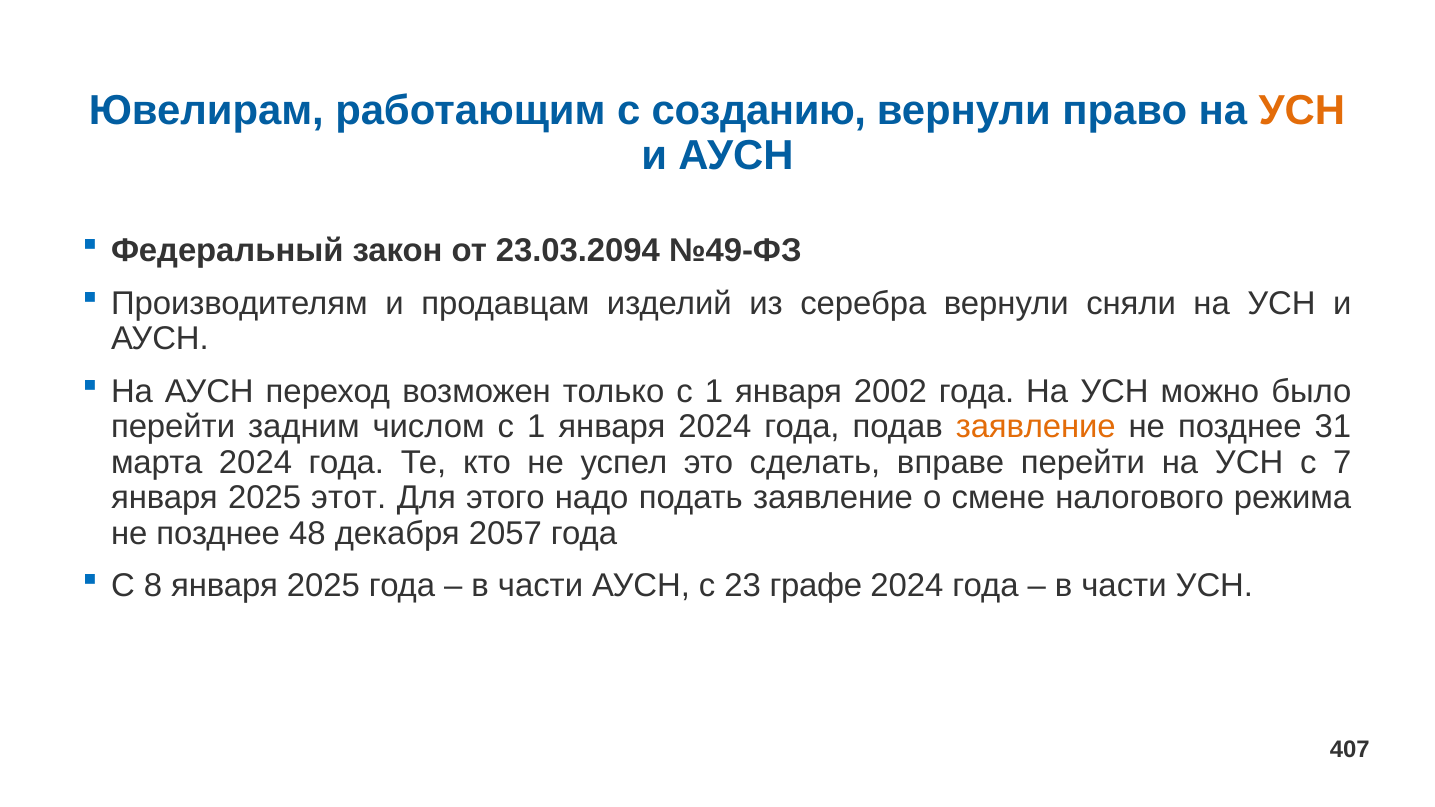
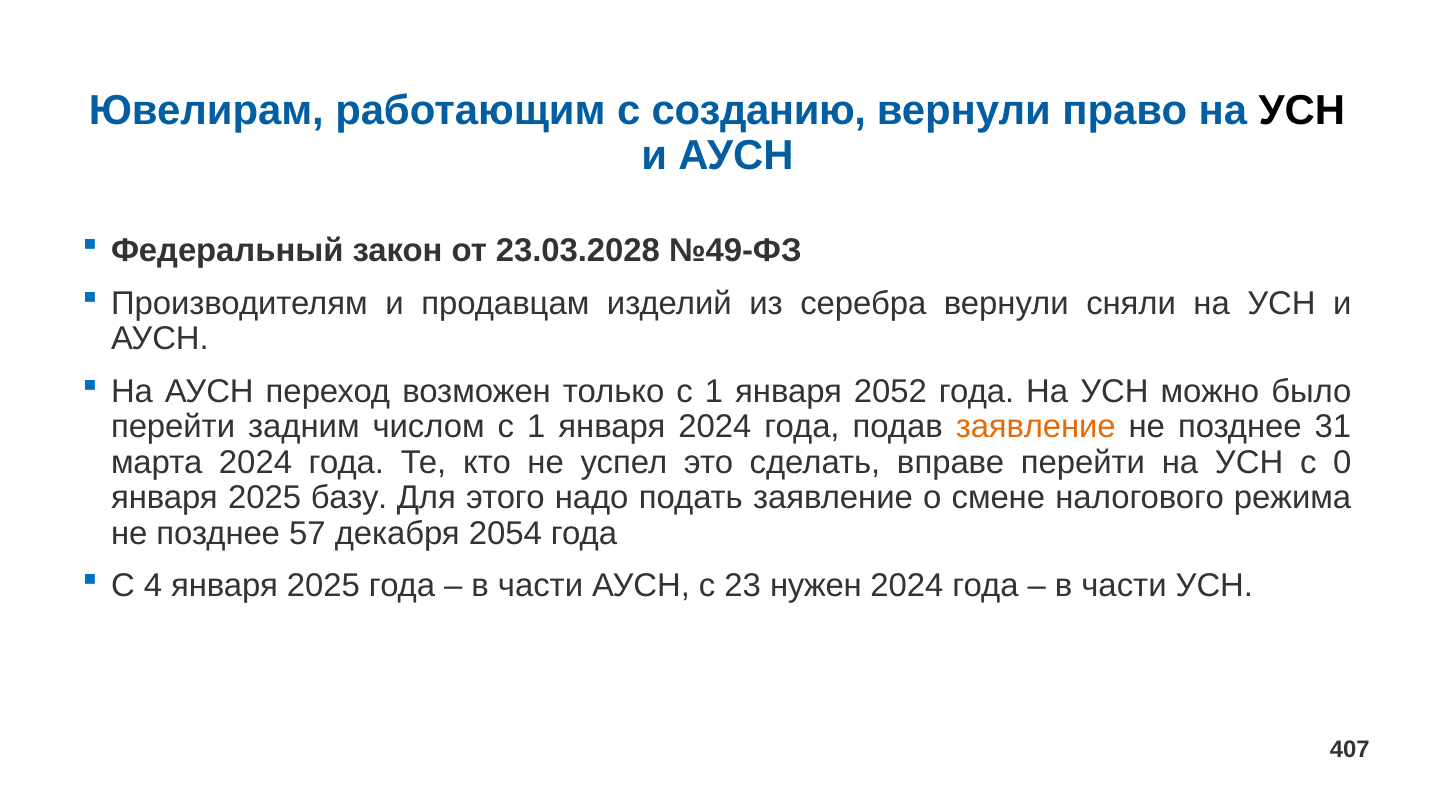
УСН at (1302, 111) colour: orange -> black
23.03.2094: 23.03.2094 -> 23.03.2028
2002: 2002 -> 2052
7: 7 -> 0
этот: этот -> базу
48: 48 -> 57
2057: 2057 -> 2054
8: 8 -> 4
графе: графе -> нужен
